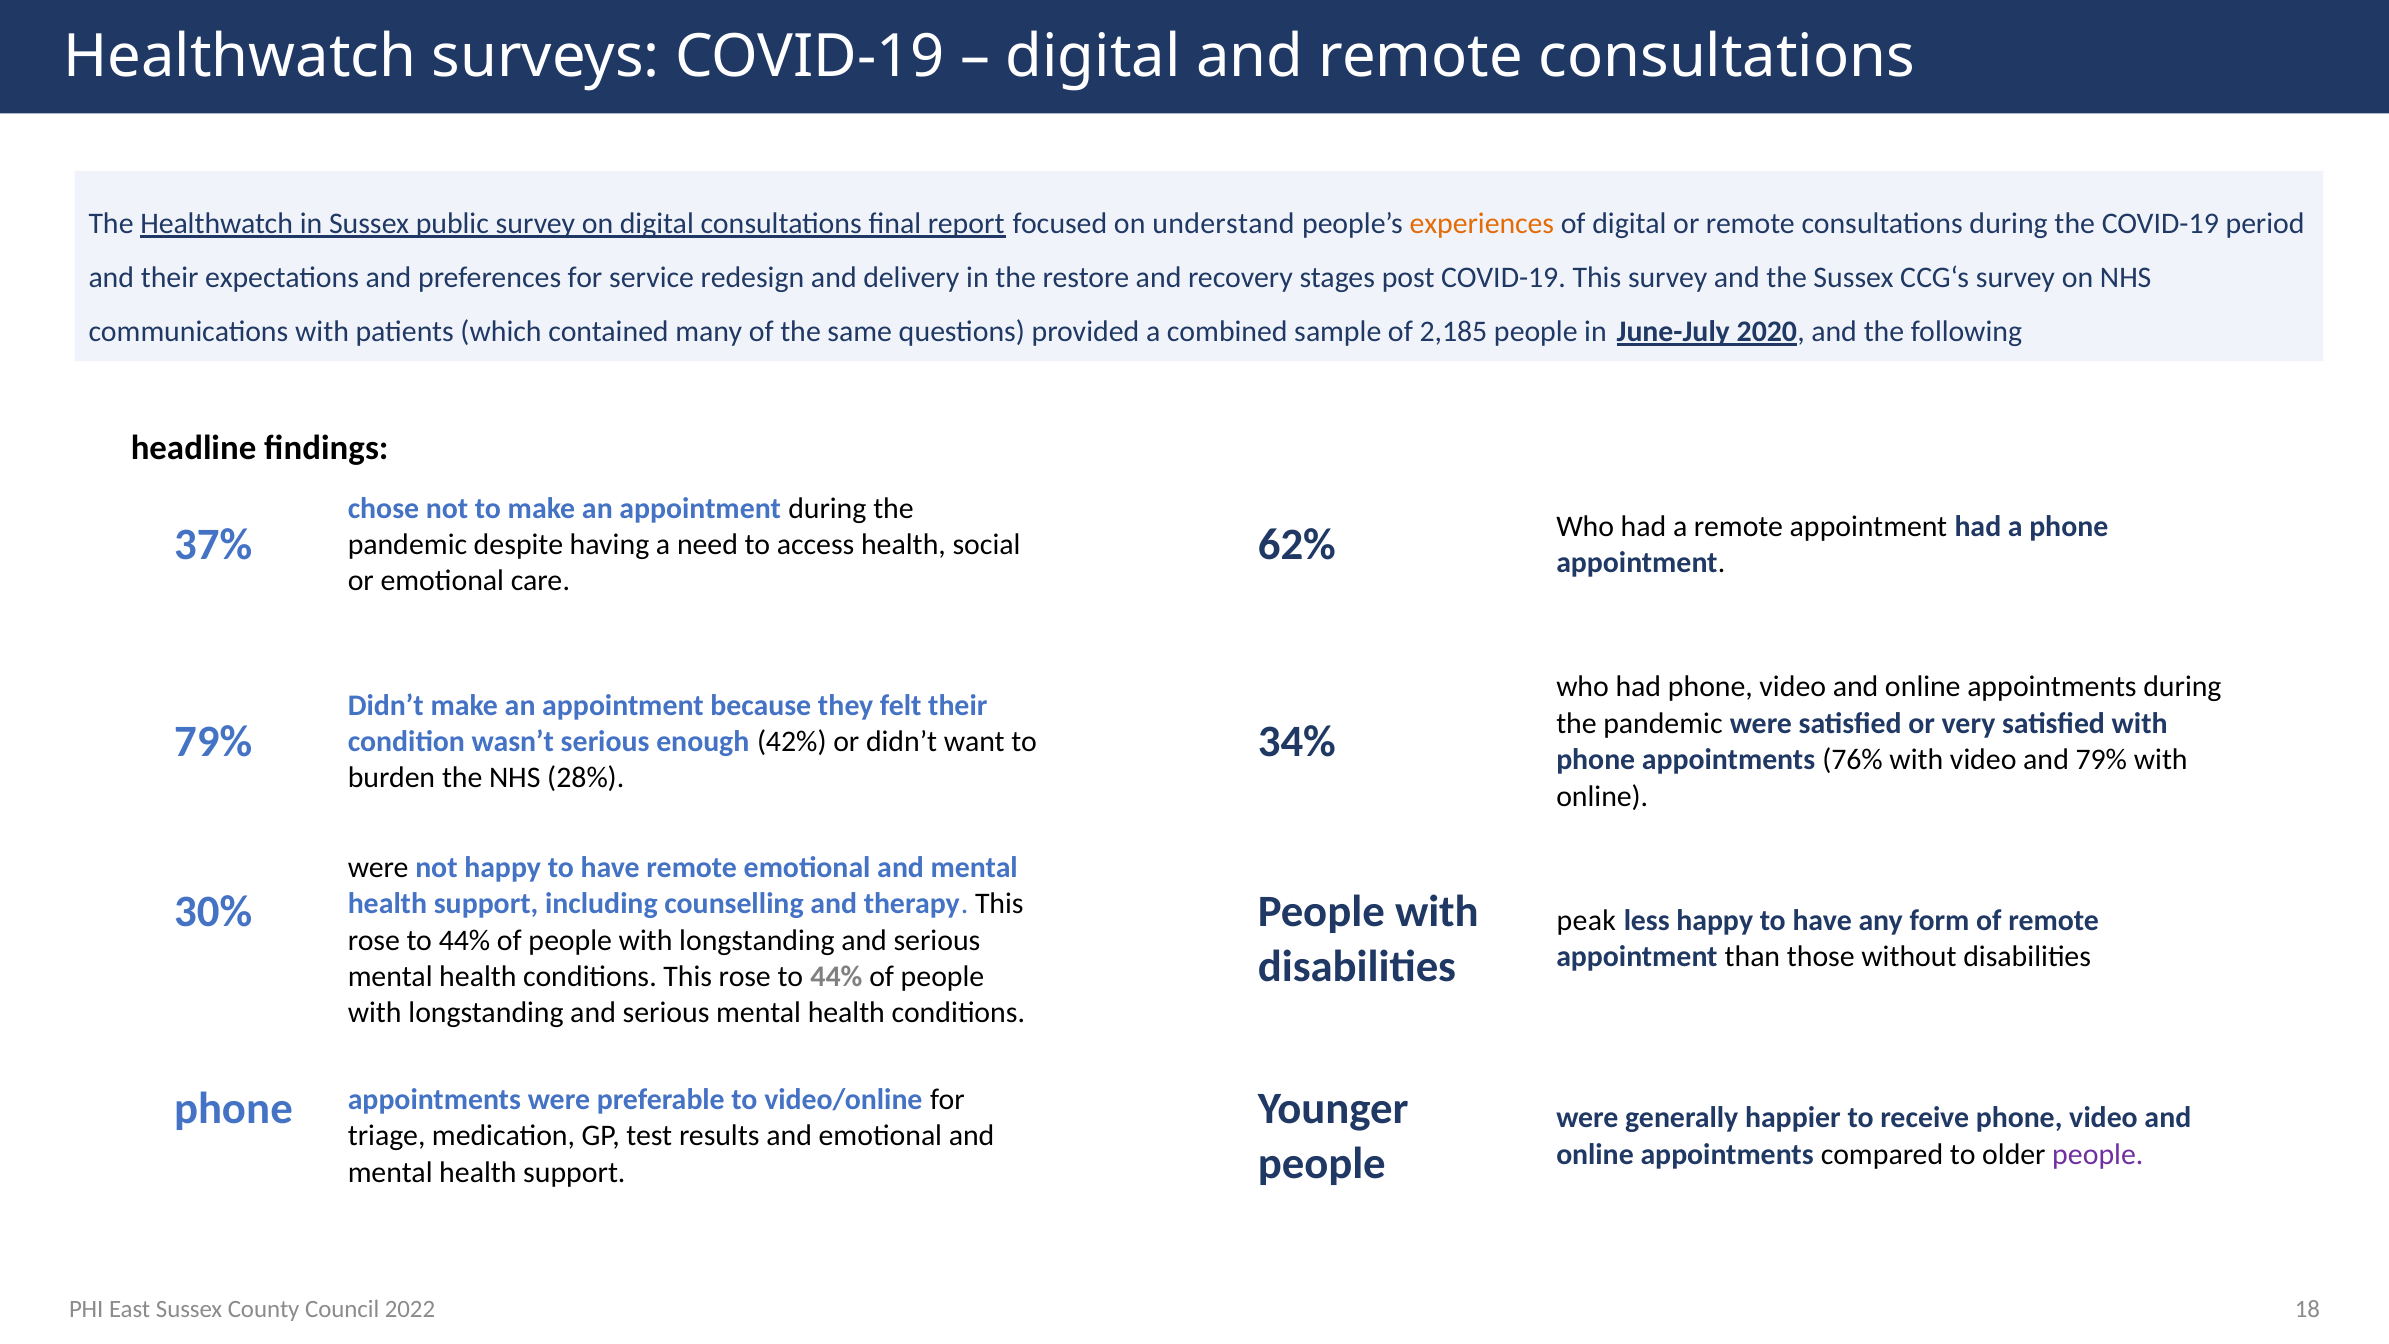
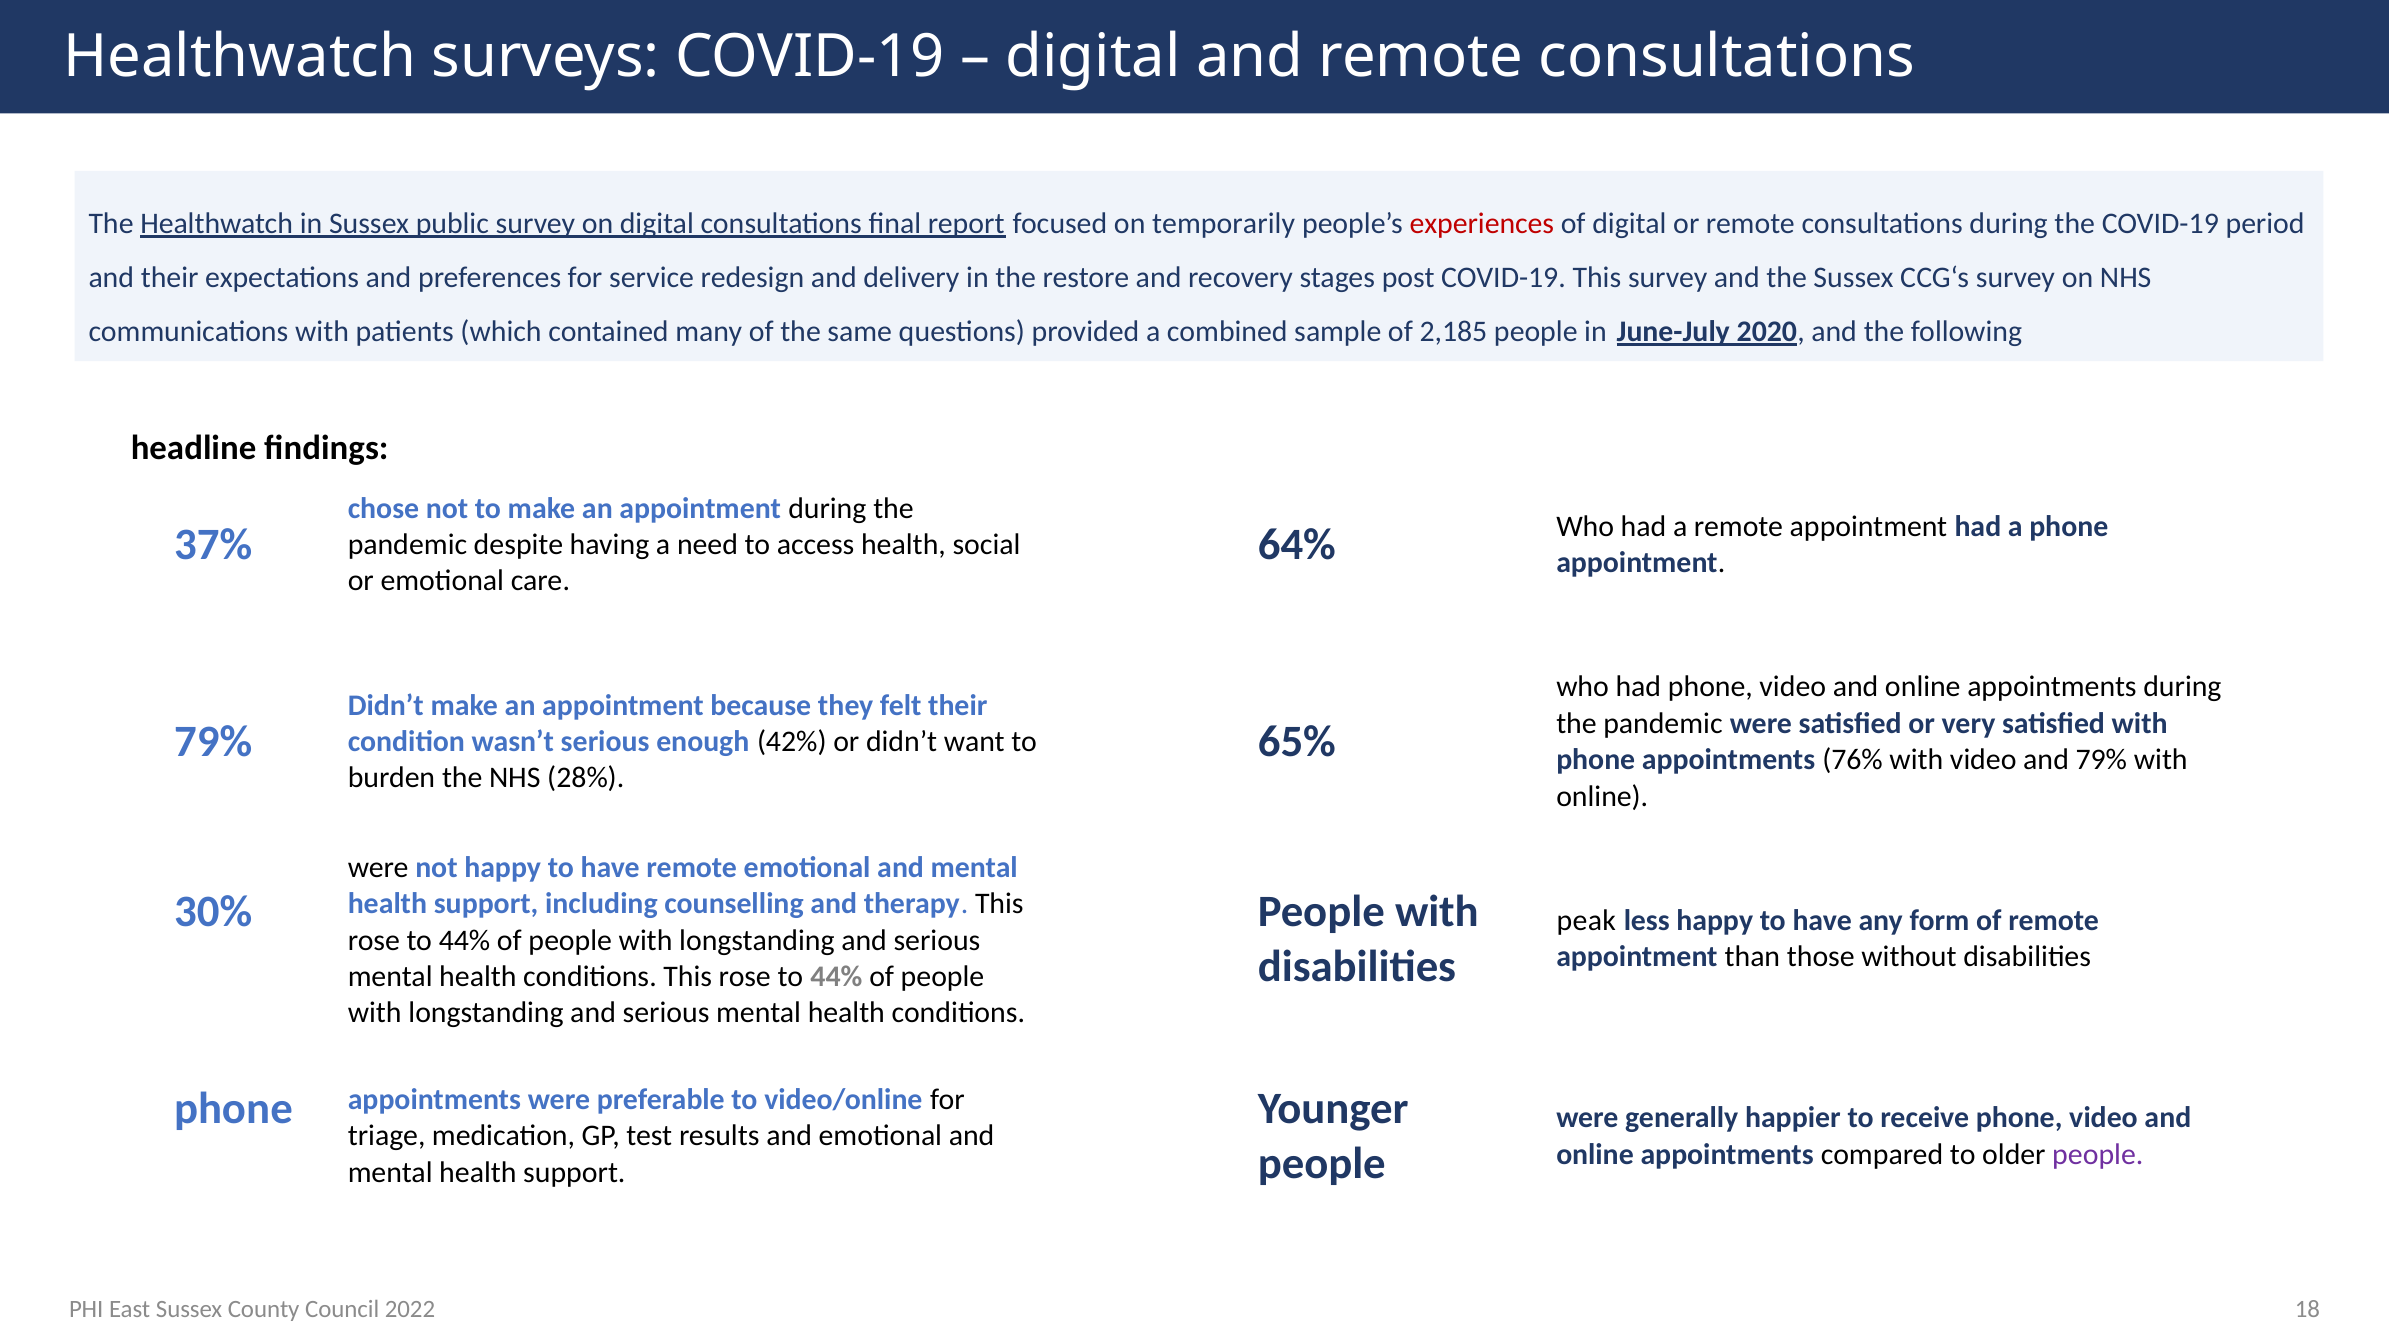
understand: understand -> temporarily
experiences colour: orange -> red
62%: 62% -> 64%
34%: 34% -> 65%
